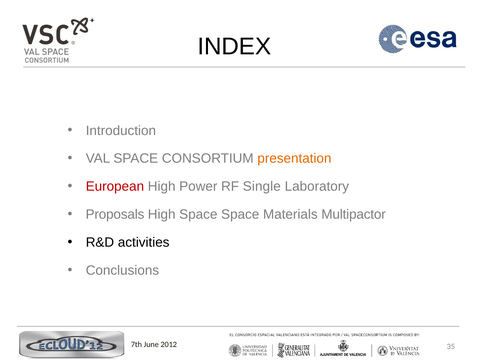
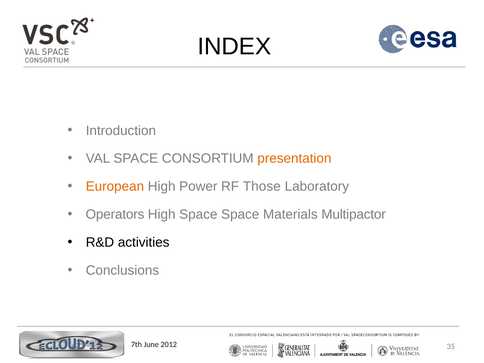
European colour: red -> orange
Single: Single -> Those
Proposals: Proposals -> Operators
